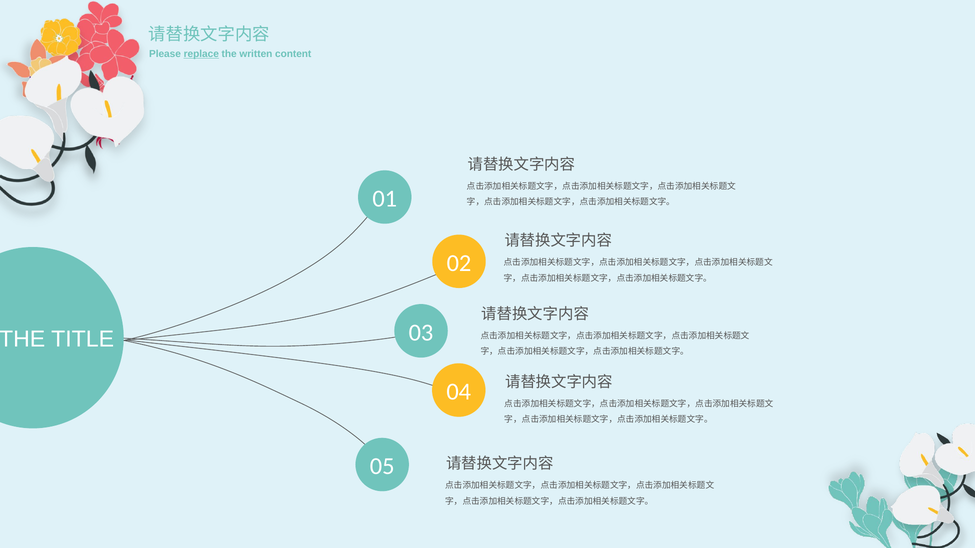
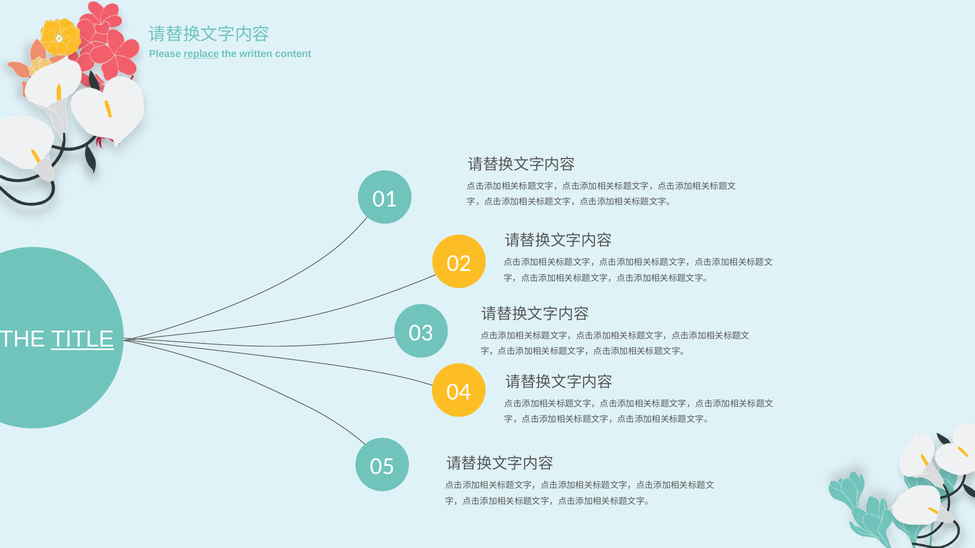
TITLE underline: none -> present
